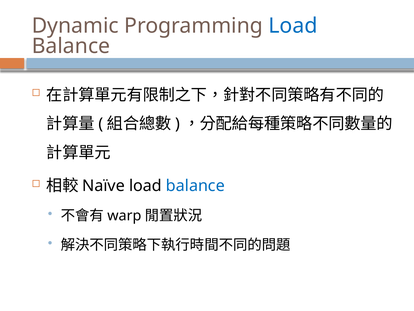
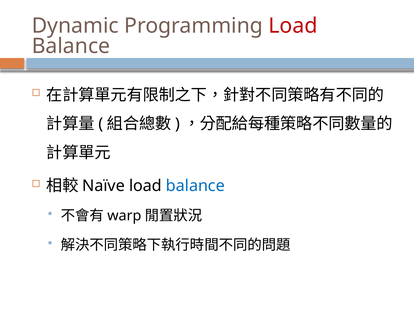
Load at (293, 26) colour: blue -> red
